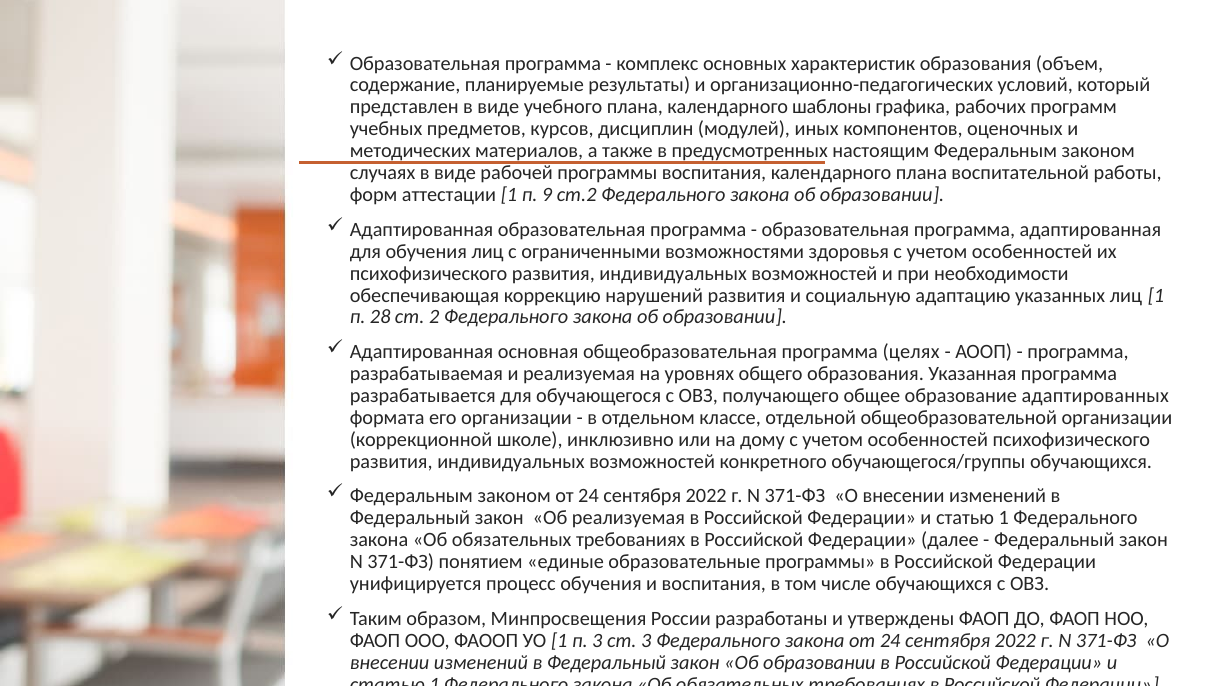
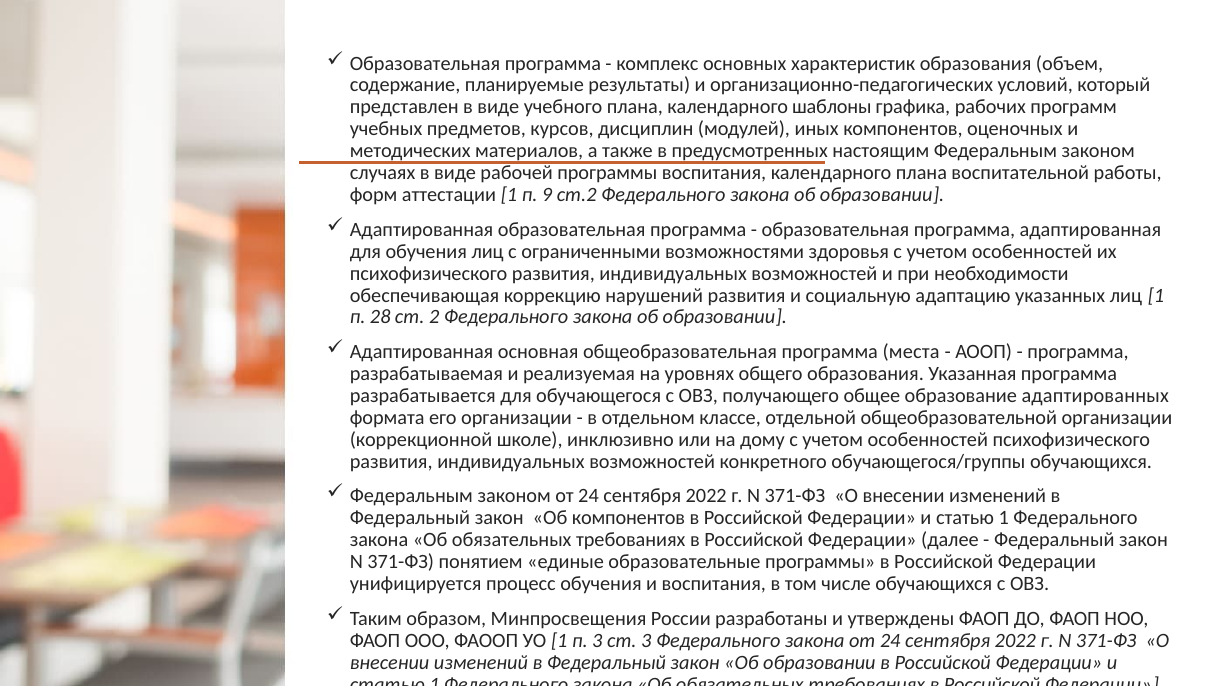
целях: целях -> места
Об реализуемая: реализуемая -> компонентов
